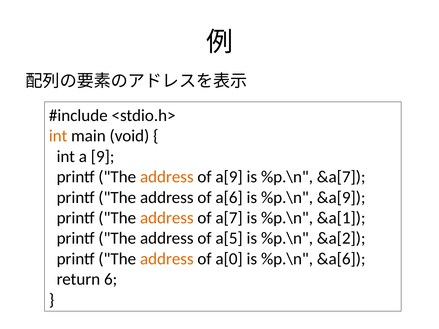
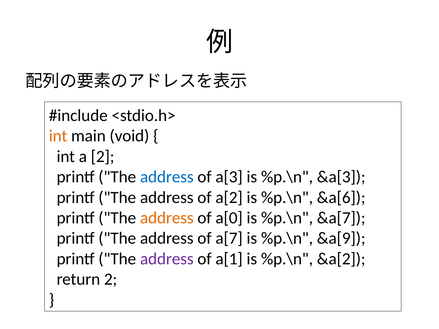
a 9: 9 -> 2
address at (167, 177) colour: orange -> blue
a[9: a[9 -> a[3
&a[7: &a[7 -> &a[3
a[6: a[6 -> a[2
&a[9: &a[9 -> &a[6
a[7: a[7 -> a[0
&a[1: &a[1 -> &a[7
a[5: a[5 -> a[7
&a[2: &a[2 -> &a[9
address at (167, 259) colour: orange -> purple
a[0: a[0 -> a[1
&a[6: &a[6 -> &a[2
return 6: 6 -> 2
